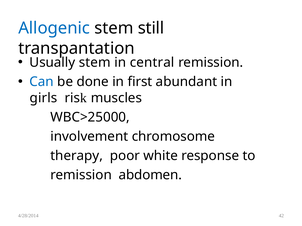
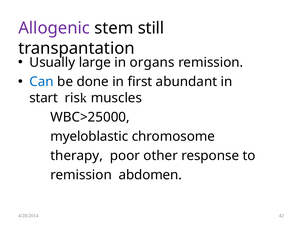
Allogenic colour: blue -> purple
Usually stem: stem -> large
central: central -> organs
girls: girls -> start
involvement: involvement -> myeloblastic
white: white -> other
